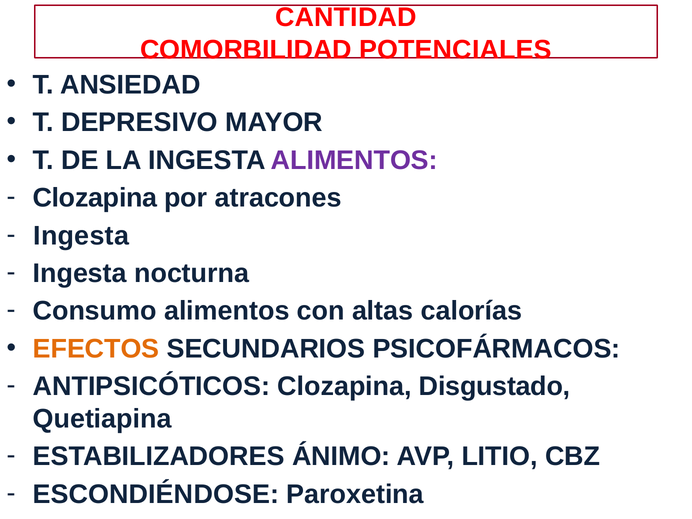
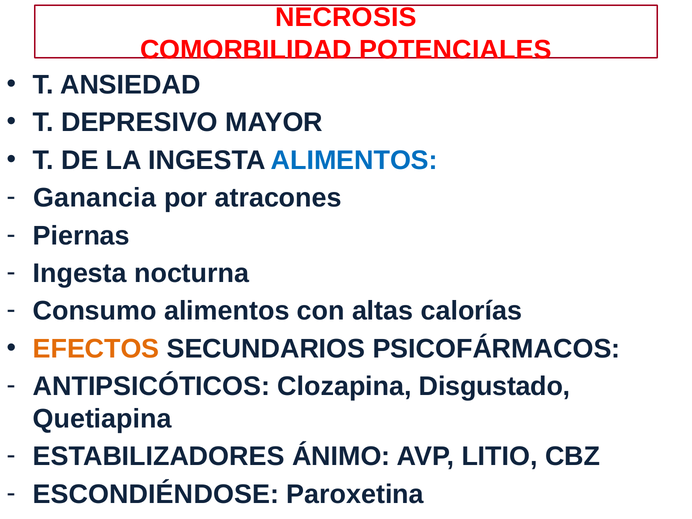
CANTIDAD: CANTIDAD -> NECROSIS
ALIMENTOS at (354, 160) colour: purple -> blue
Clozapina at (95, 198): Clozapina -> Ganancia
Ingesta at (81, 236): Ingesta -> Piernas
